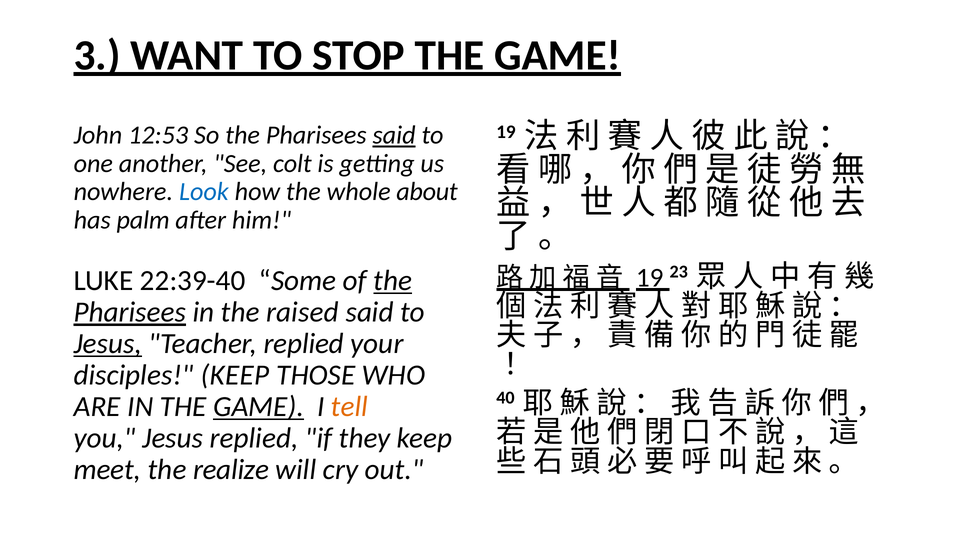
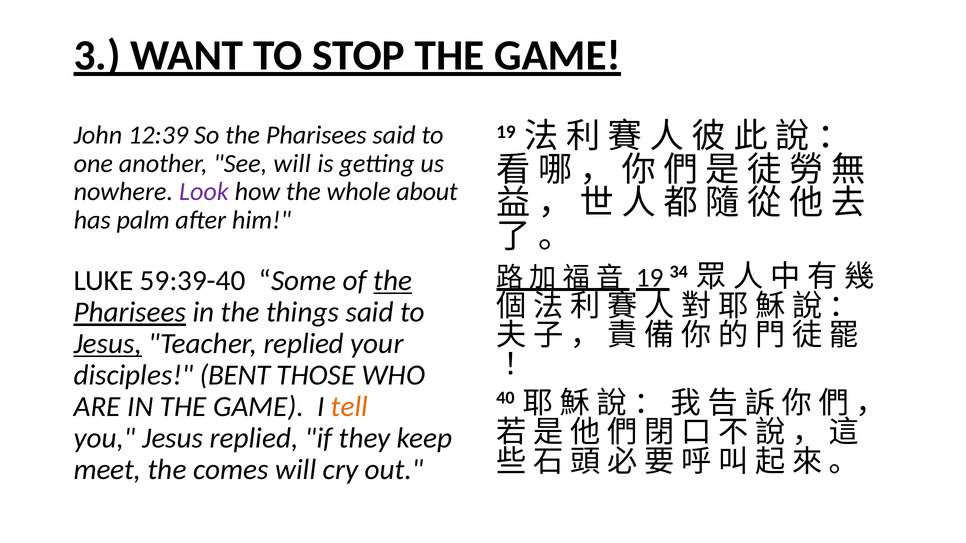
12:53: 12:53 -> 12:39
said at (394, 135) underline: present -> none
See colt: colt -> will
Look colour: blue -> purple
23: 23 -> 34
22:39-40: 22:39-40 -> 59:39-40
raised: raised -> things
disciples KEEP: KEEP -> BENT
GAME at (259, 407) underline: present -> none
realize: realize -> comes
